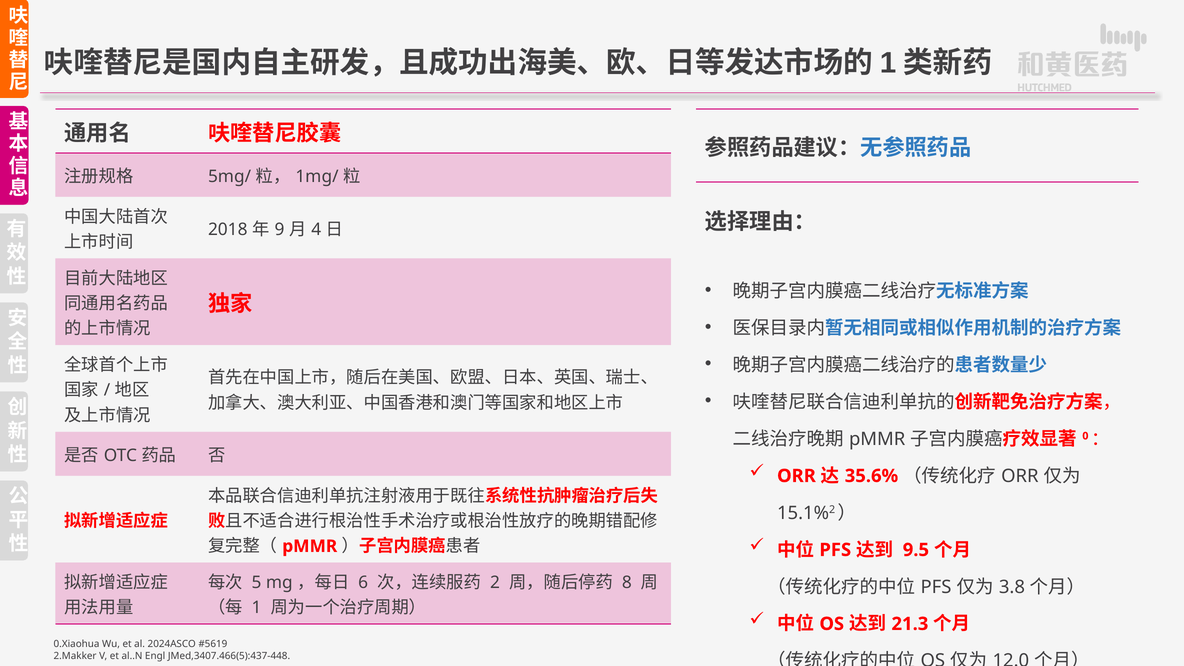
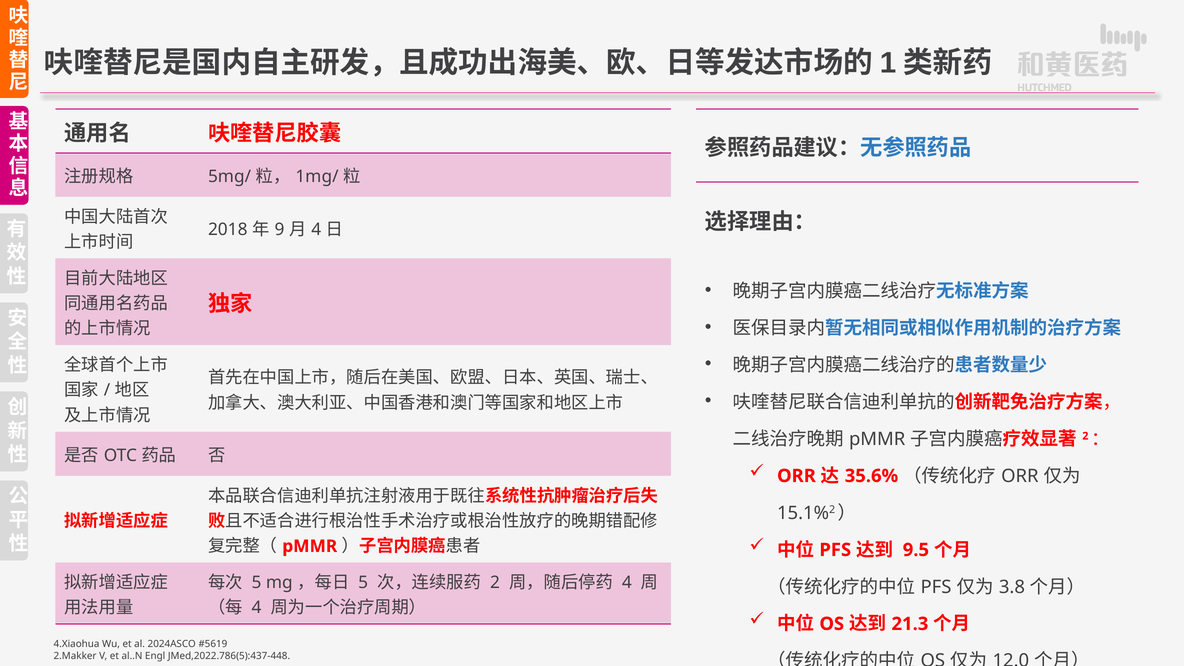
0 at (1085, 436): 0 -> 2
6 at (363, 583): 6 -> 5
8 at (627, 583): 8 -> 4
1 at (257, 608): 1 -> 4
0.Xiaohua: 0.Xiaohua -> 4.Xiaohua
JMed,3407.466(5):437-448: JMed,3407.466(5):437-448 -> JMed,2022.786(5):437-448
